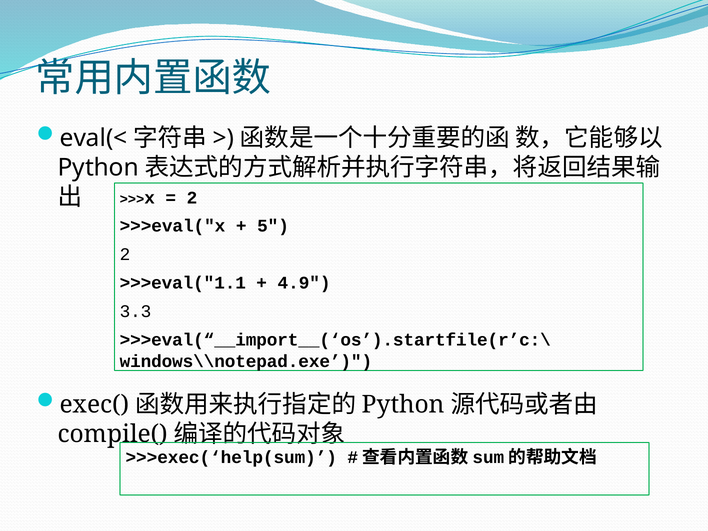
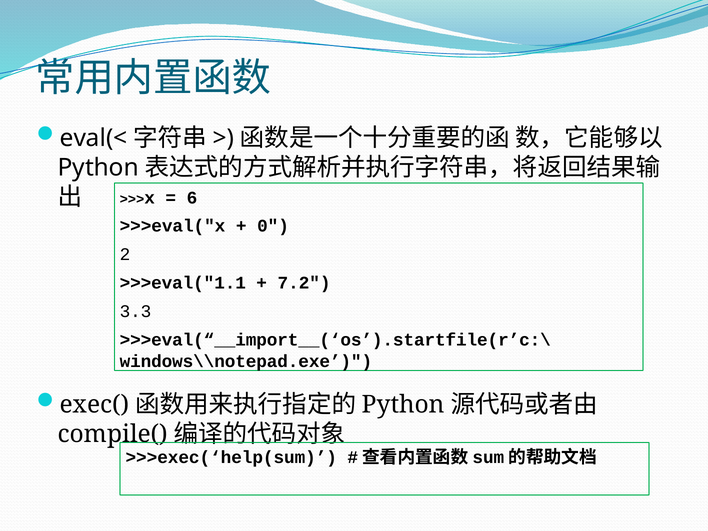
2 at (192, 198): 2 -> 6
5: 5 -> 0
4.9: 4.9 -> 7.2
